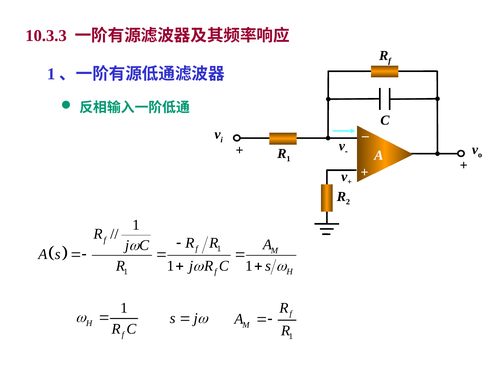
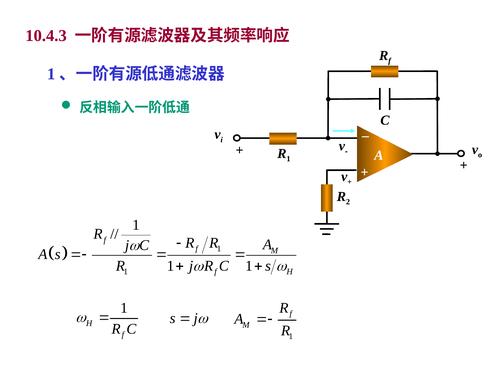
10.3.3: 10.3.3 -> 10.4.3
